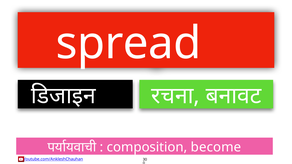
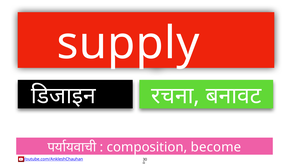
spread: spread -> supply
